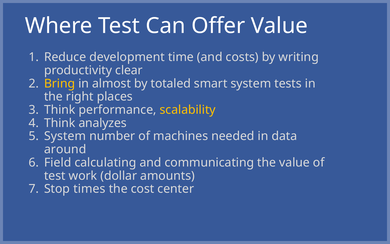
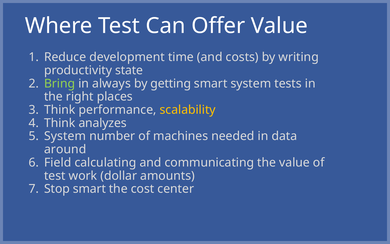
clear: clear -> state
Bring colour: yellow -> light green
almost: almost -> always
totaled: totaled -> getting
Stop times: times -> smart
